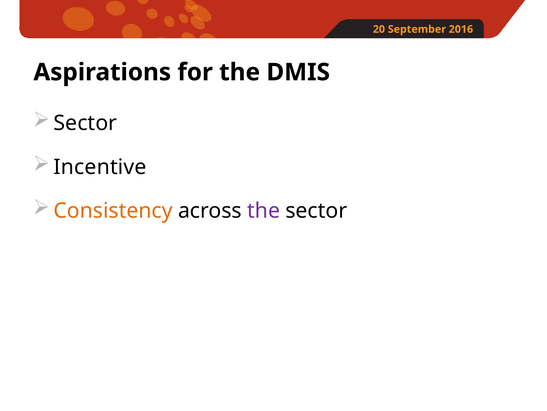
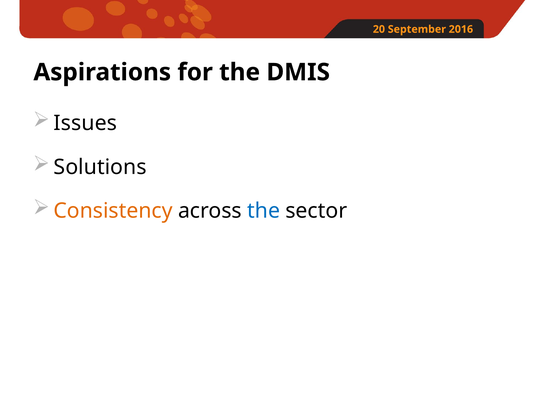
Sector at (85, 123): Sector -> Issues
Incentive: Incentive -> Solutions
the at (264, 211) colour: purple -> blue
